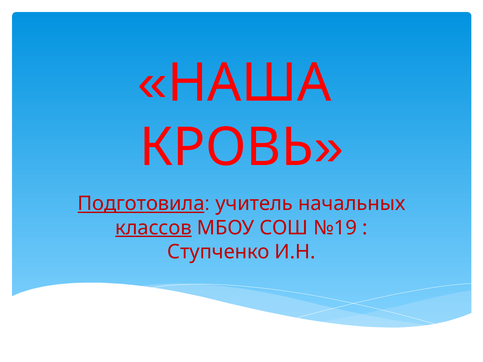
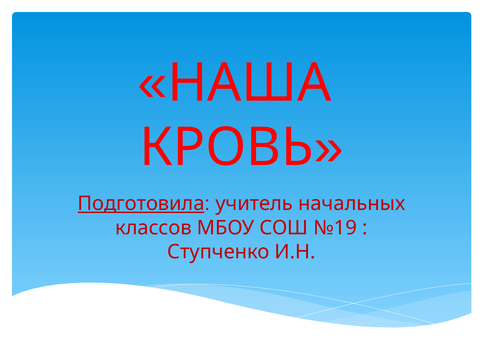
классов underline: present -> none
